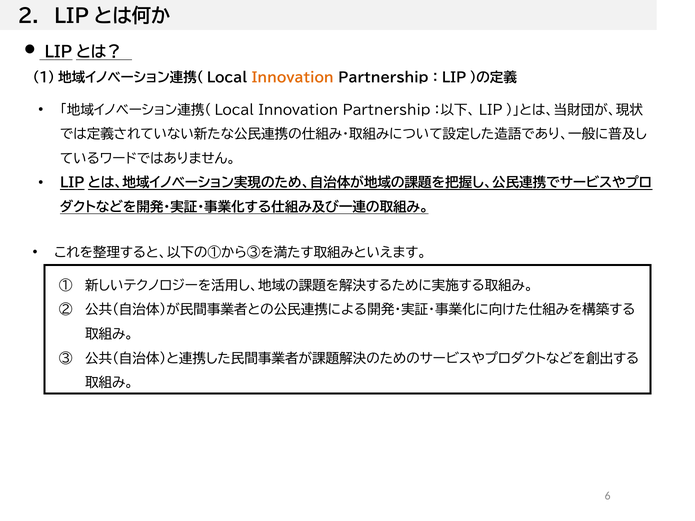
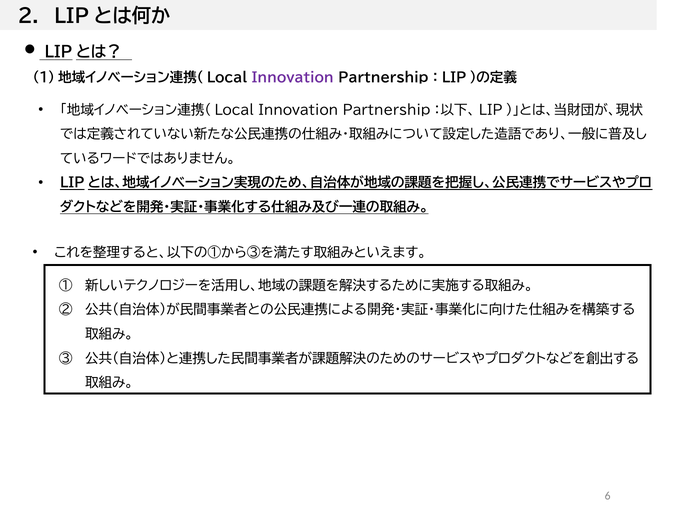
Innovation at (293, 78) colour: orange -> purple
